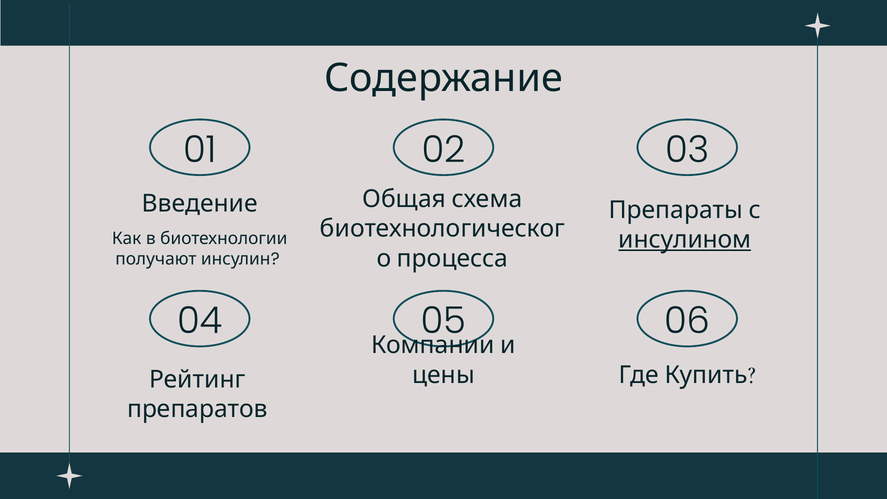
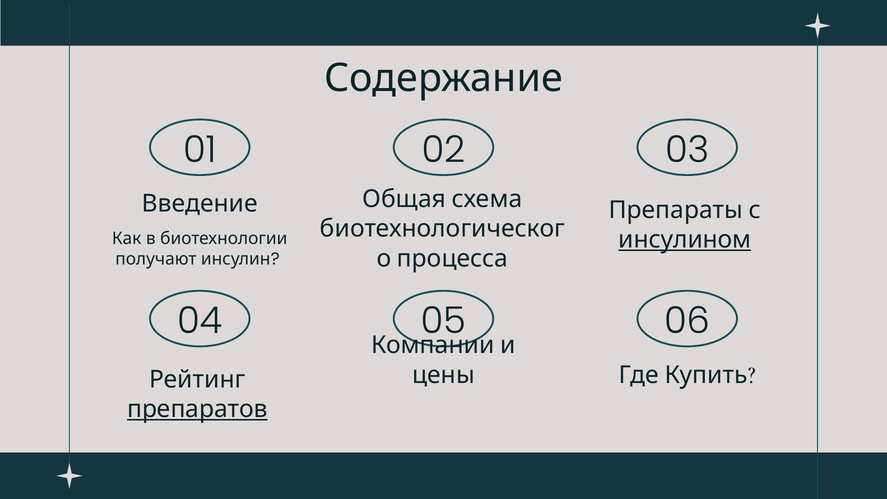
препаратов underline: none -> present
